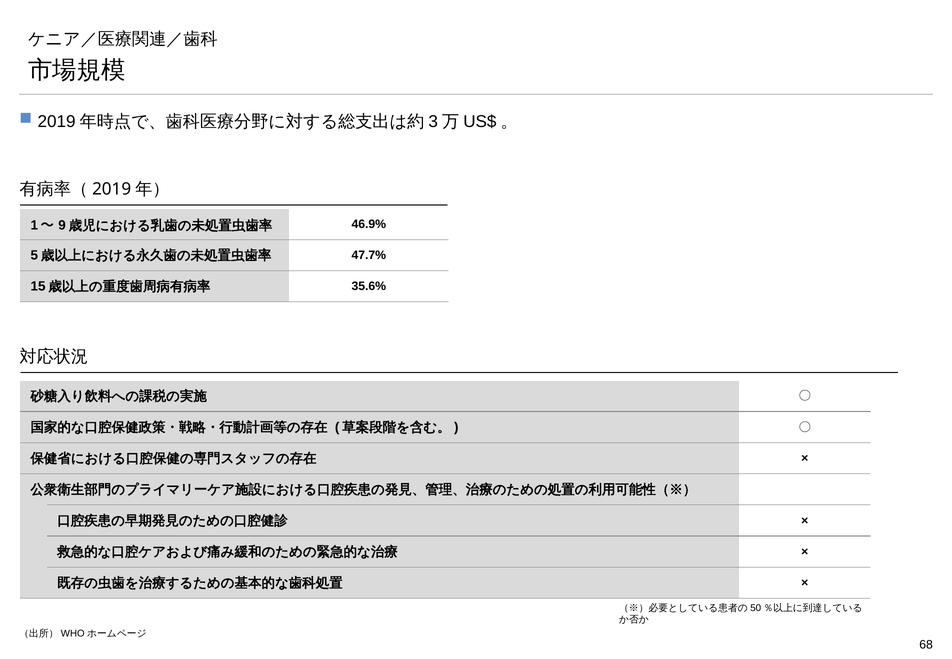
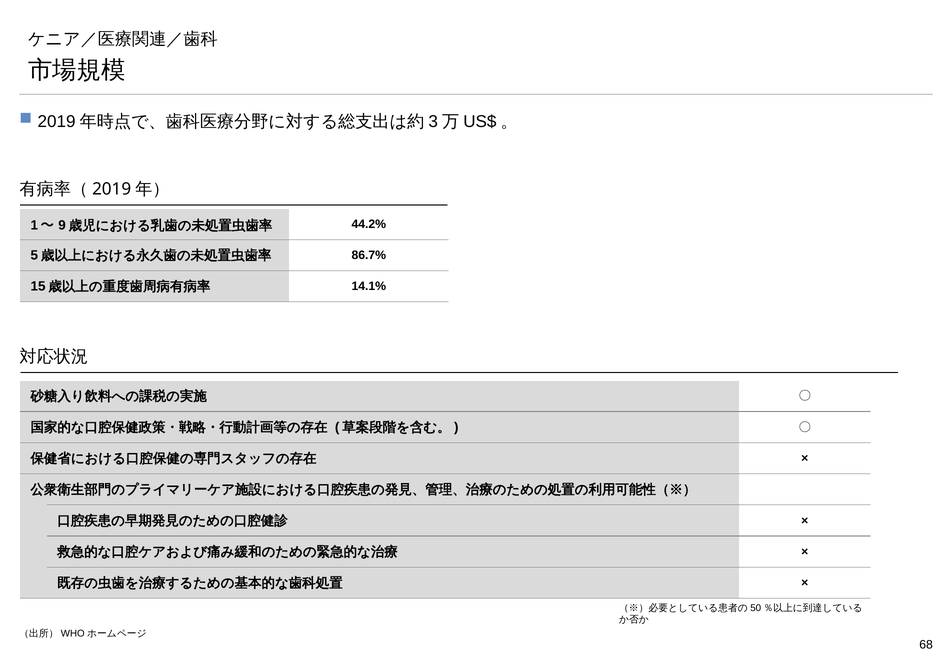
46.9%: 46.9% -> 44.2%
47.7%: 47.7% -> 86.7%
35.6%: 35.6% -> 14.1%
